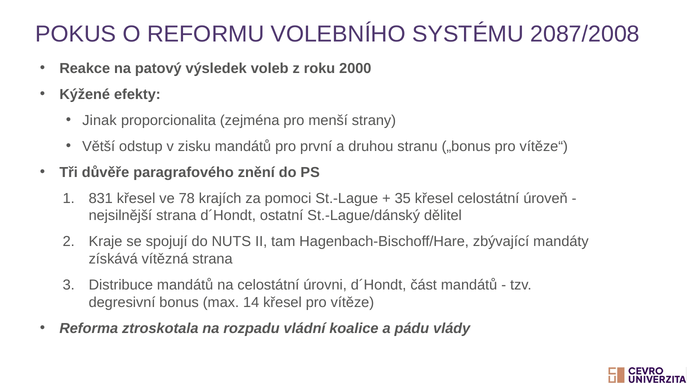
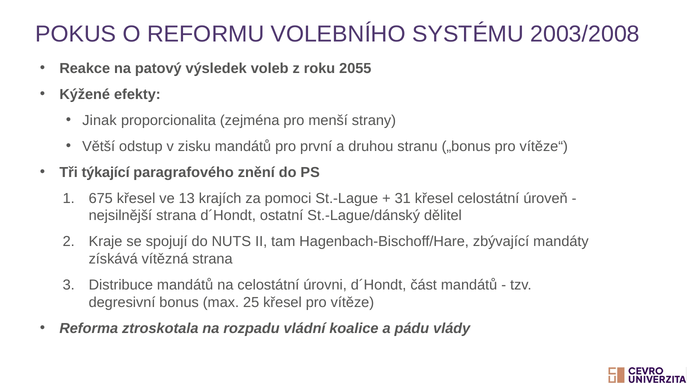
2087/2008: 2087/2008 -> 2003/2008
2000: 2000 -> 2055
důvěře: důvěře -> týkající
831: 831 -> 675
78: 78 -> 13
35: 35 -> 31
14: 14 -> 25
